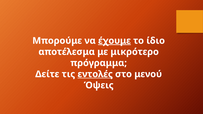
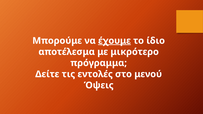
εντολές underline: present -> none
